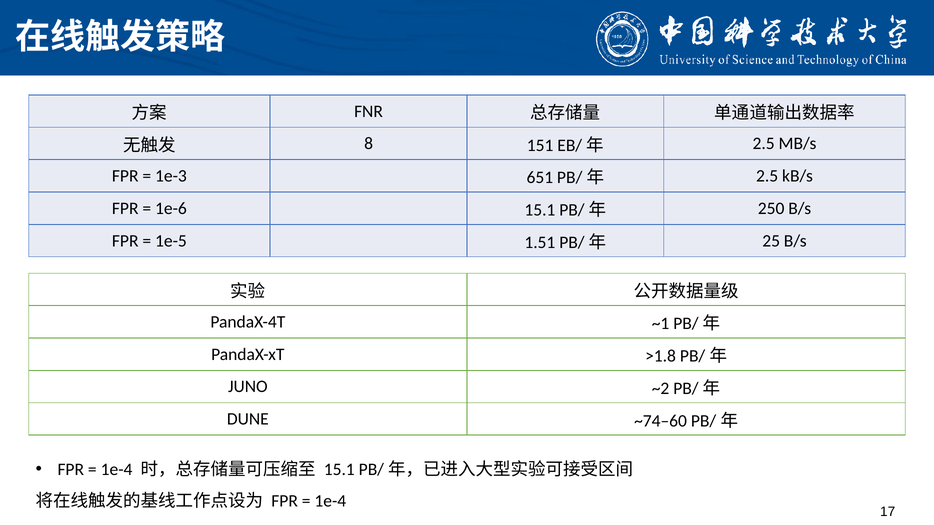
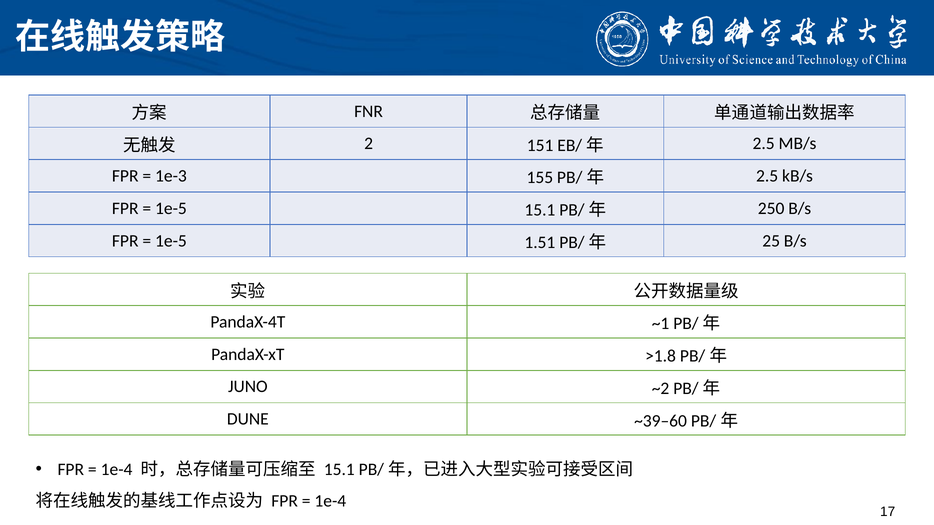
8: 8 -> 2
651: 651 -> 155
1e-6 at (171, 209): 1e-6 -> 1e-5
~74–60: ~74–60 -> ~39–60
